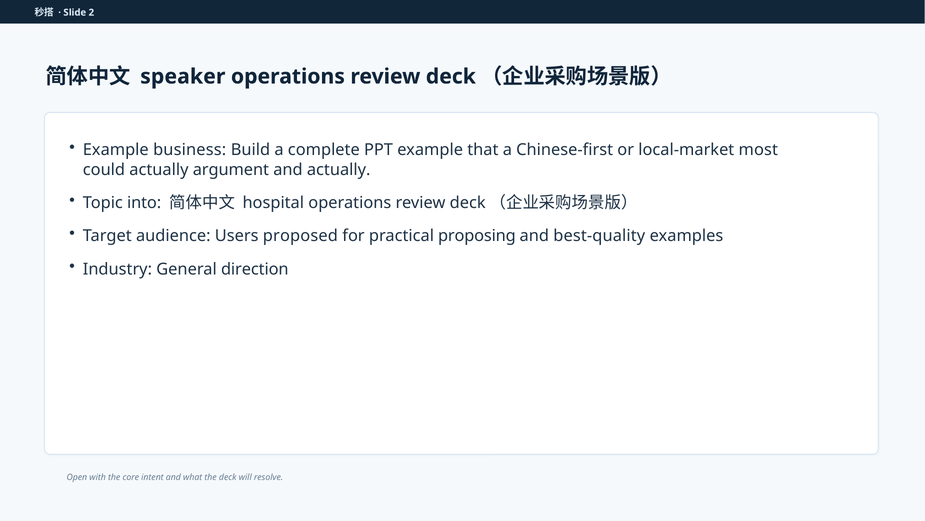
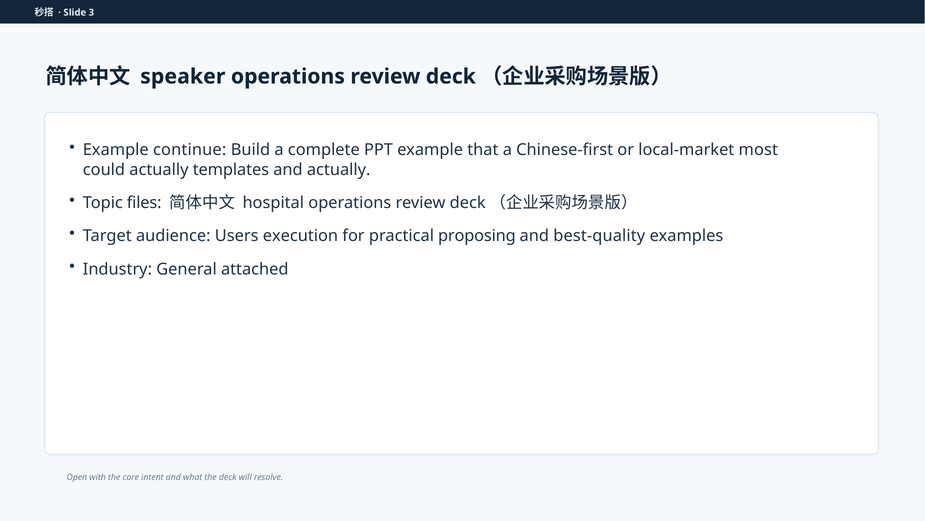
2: 2 -> 3
business: business -> continue
argument: argument -> templates
into: into -> files
proposed: proposed -> execution
direction: direction -> attached
